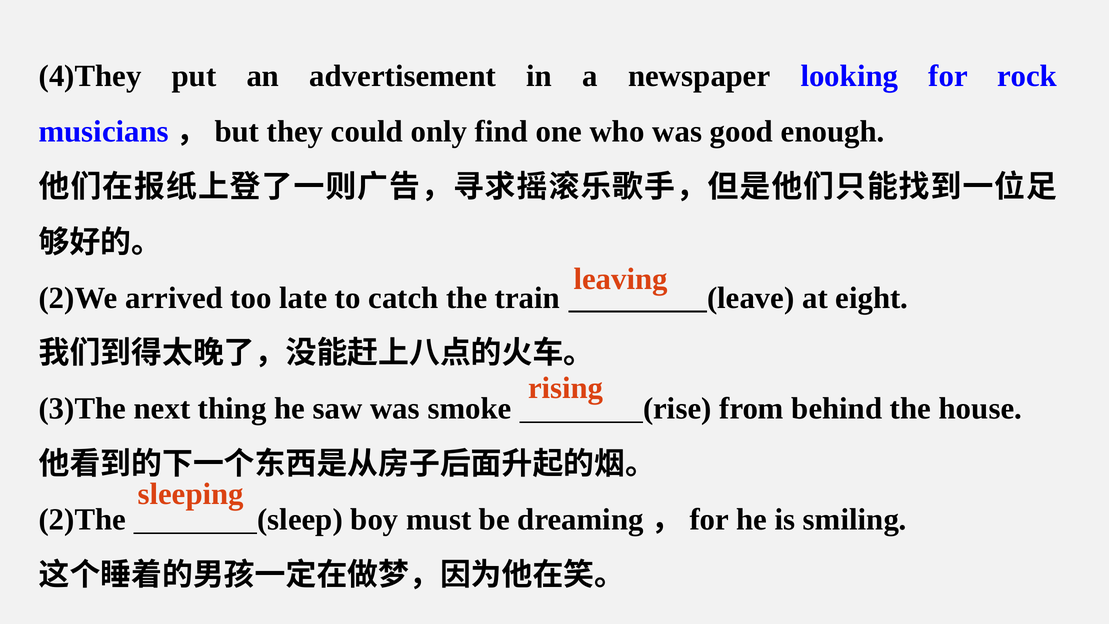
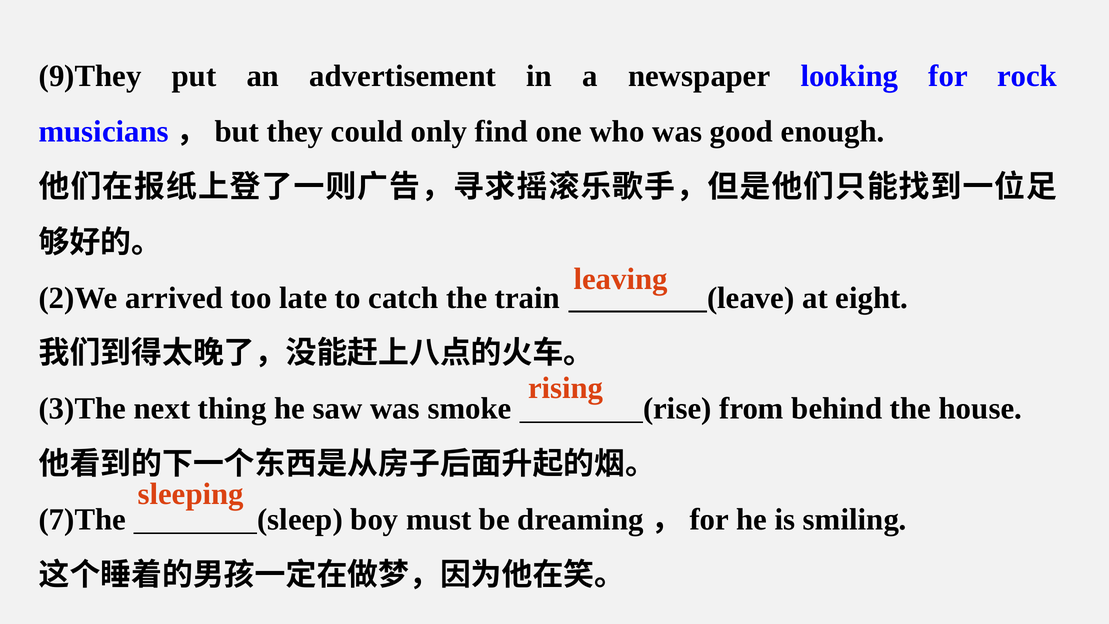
4)They: 4)They -> 9)They
2)The: 2)The -> 7)The
